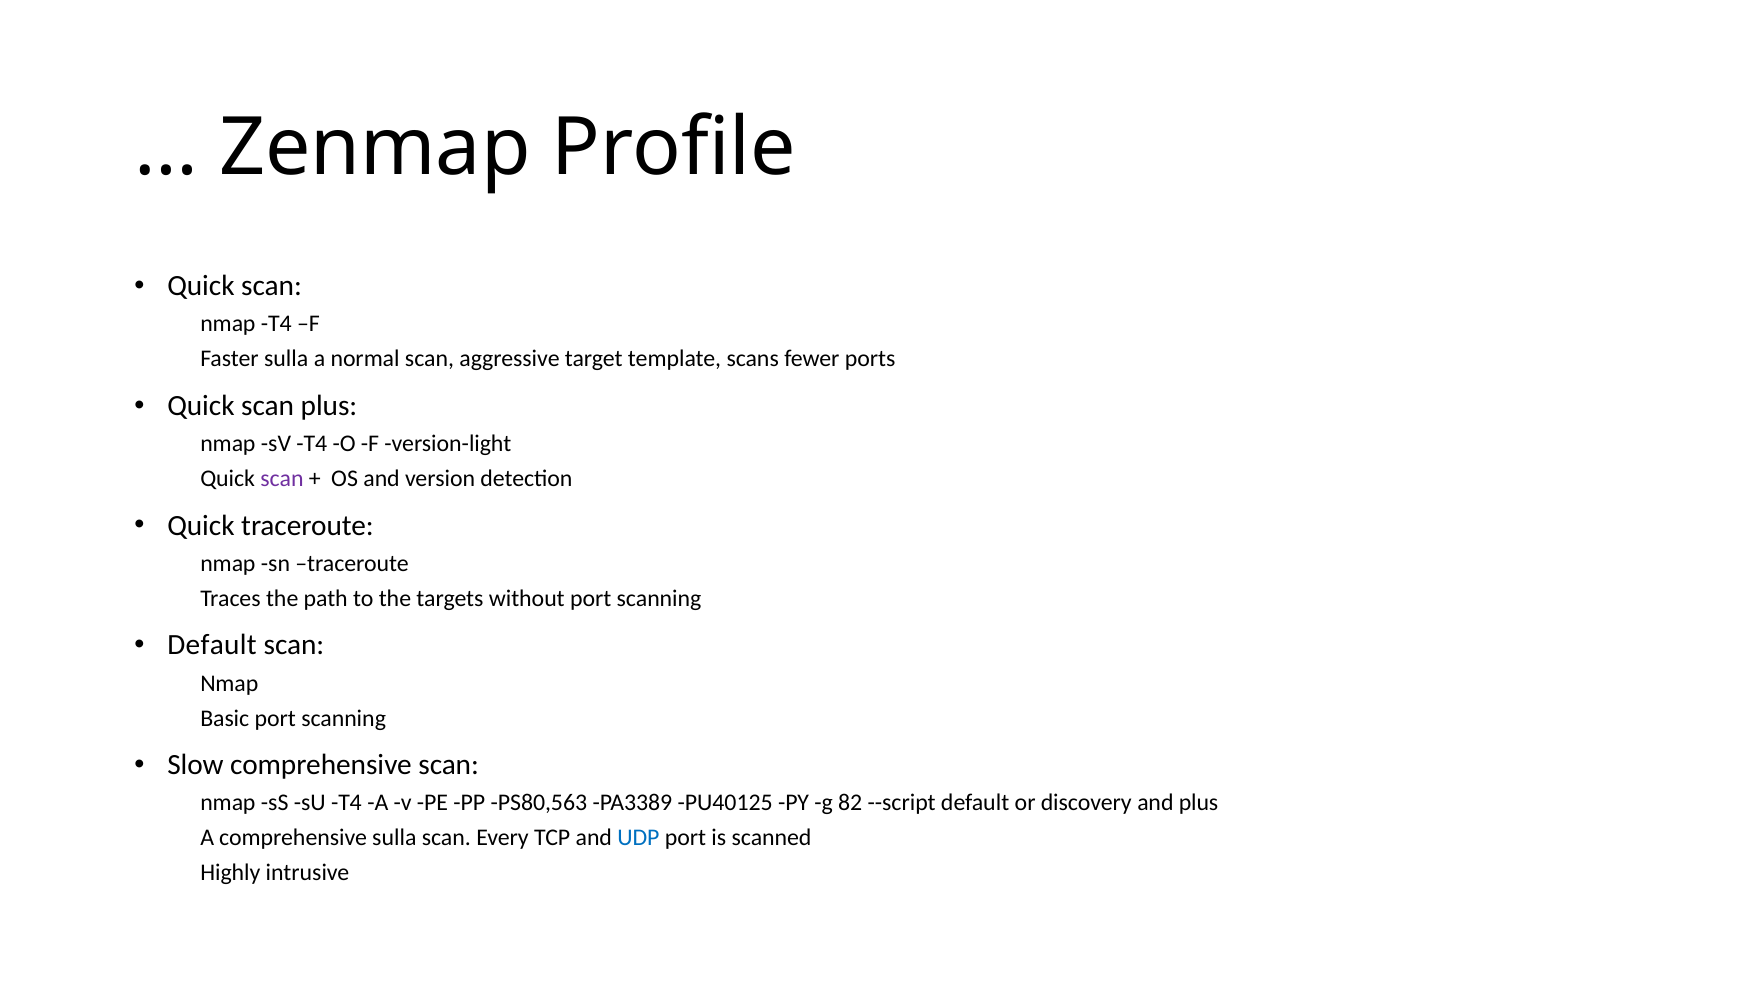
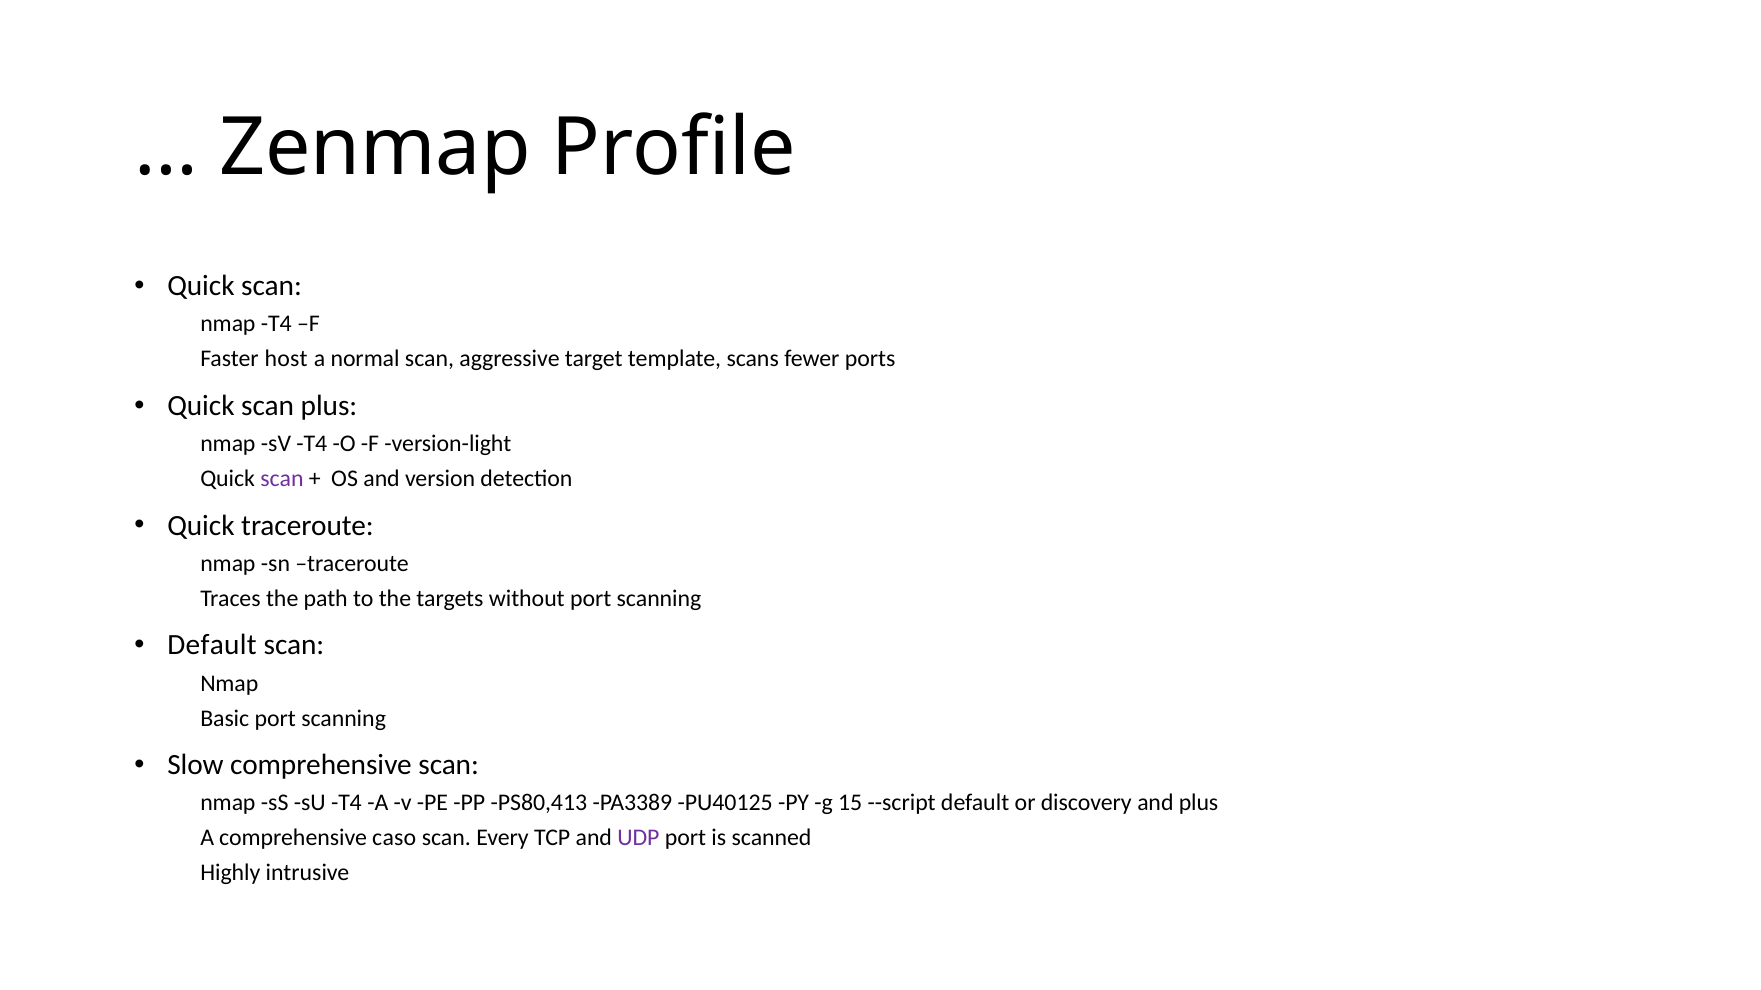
Faster sulla: sulla -> host
PS80,563: PS80,563 -> PS80,413
82: 82 -> 15
comprehensive sulla: sulla -> caso
UDP colour: blue -> purple
